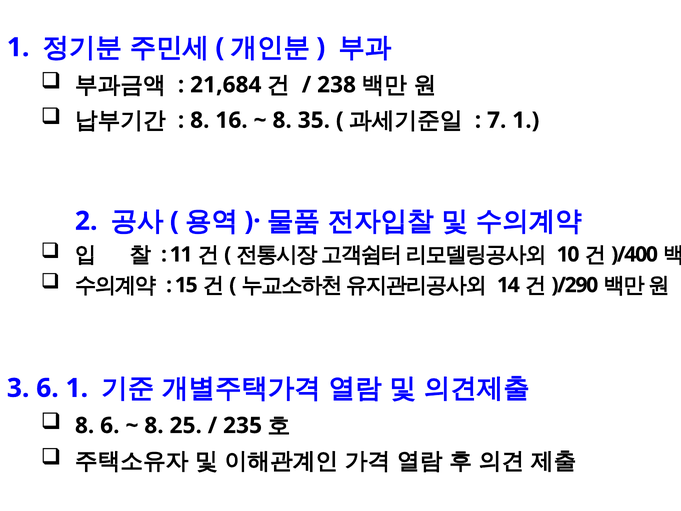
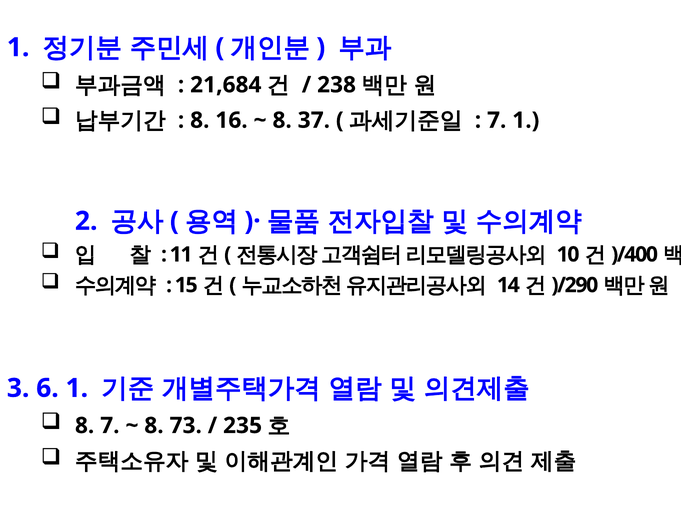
35: 35 -> 37
8 6: 6 -> 7
25: 25 -> 73
